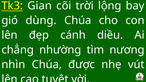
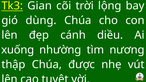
chẳng: chẳng -> xuống
nhìn: nhìn -> thập
